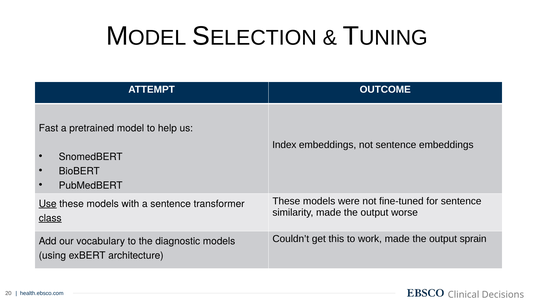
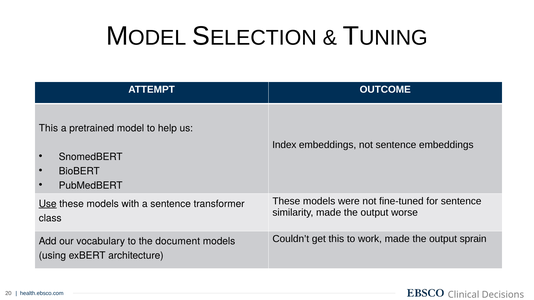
Fast at (48, 128): Fast -> This
class underline: present -> none
diagnostic: diagnostic -> document
